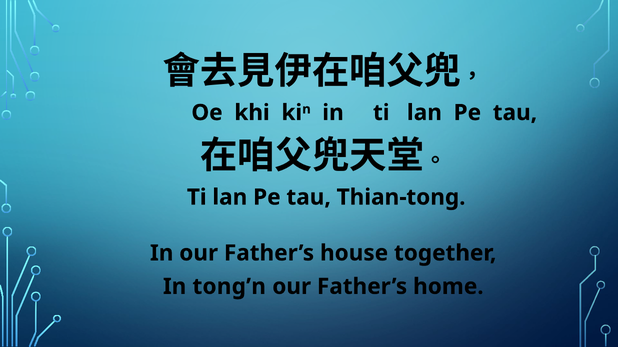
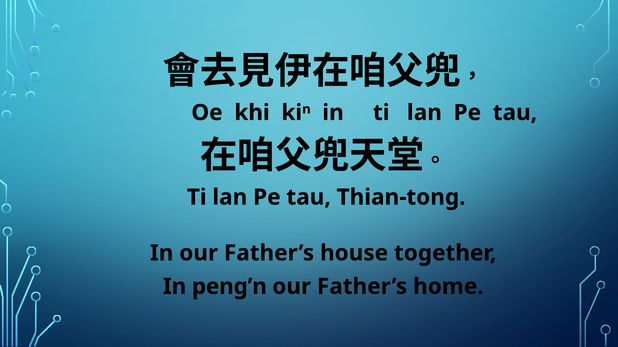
tong’n: tong’n -> peng’n
